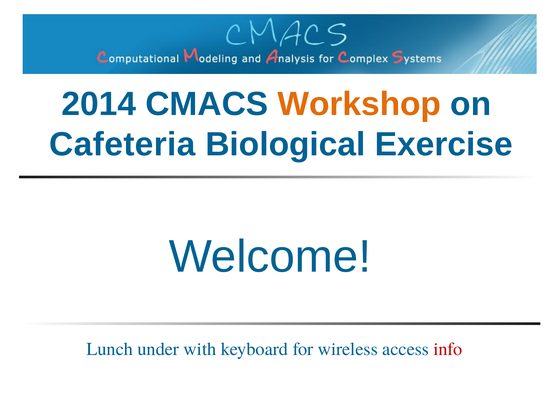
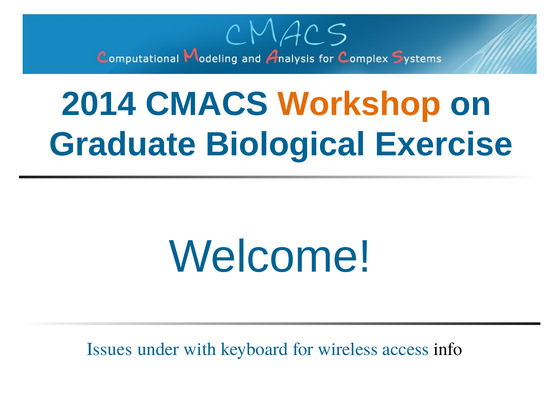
Cafeteria: Cafeteria -> Graduate
Lunch: Lunch -> Issues
info colour: red -> black
